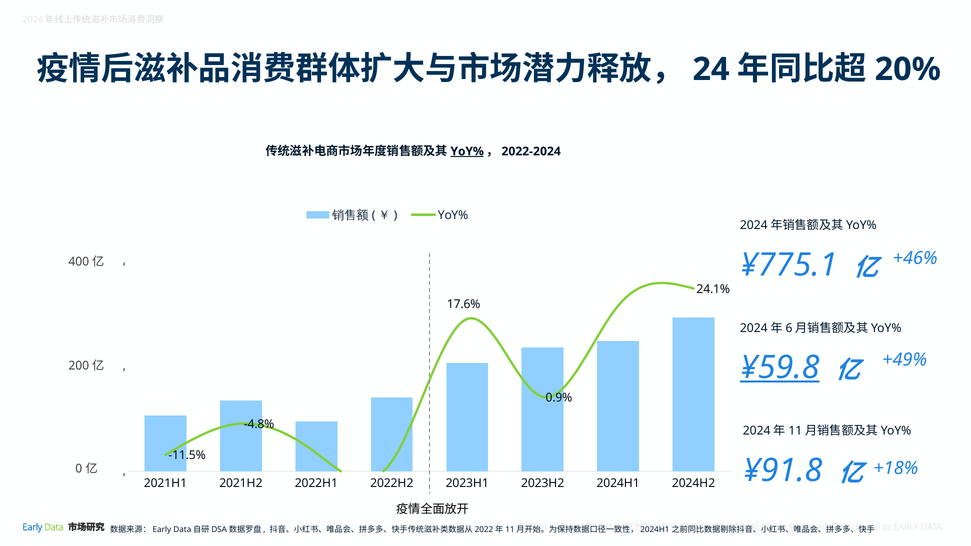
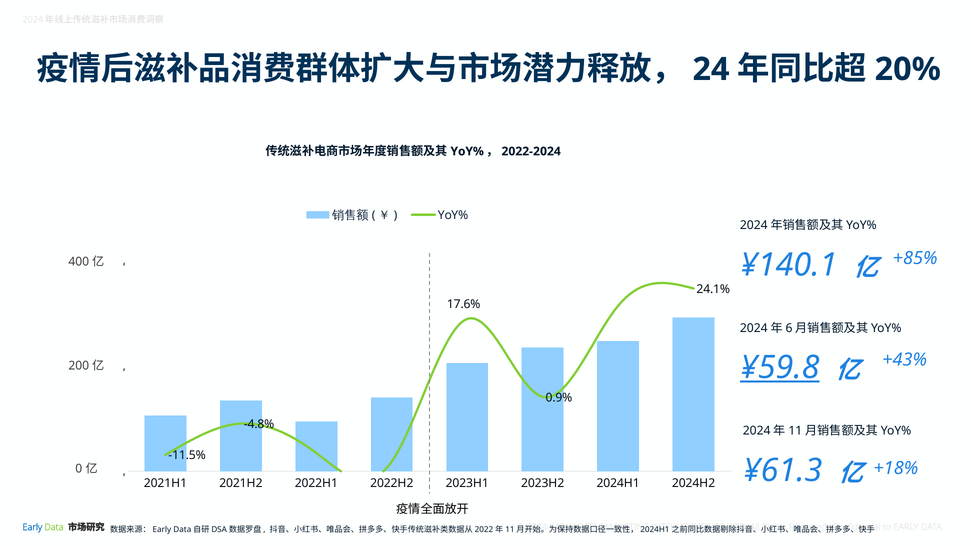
YoY% at (467, 151) underline: present -> none
+46%: +46% -> +85%
¥775.1: ¥775.1 -> ¥140.1
+49%: +49% -> +43%
¥91.8: ¥91.8 -> ¥61.3
